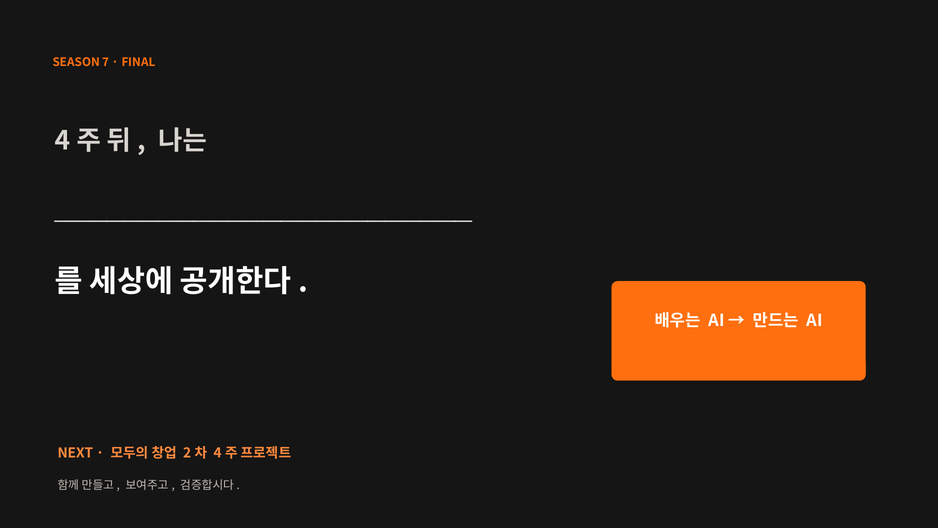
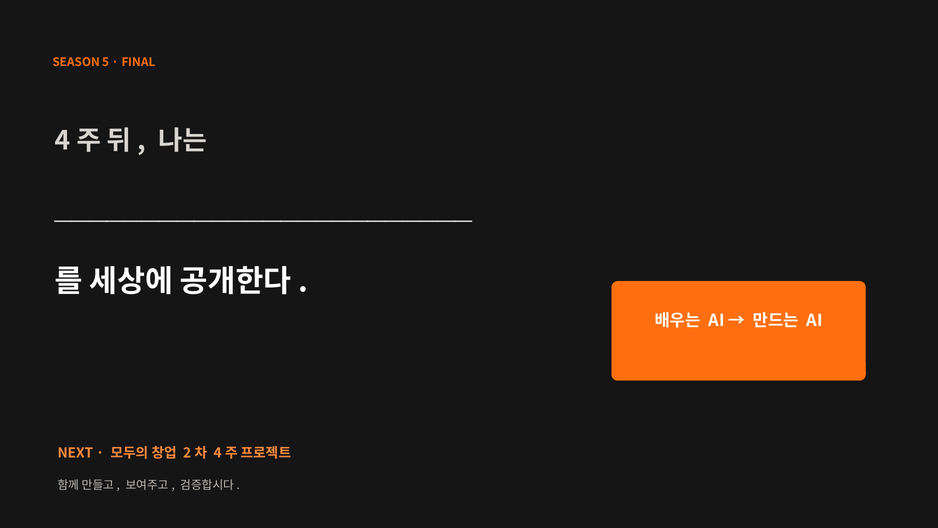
7: 7 -> 5
